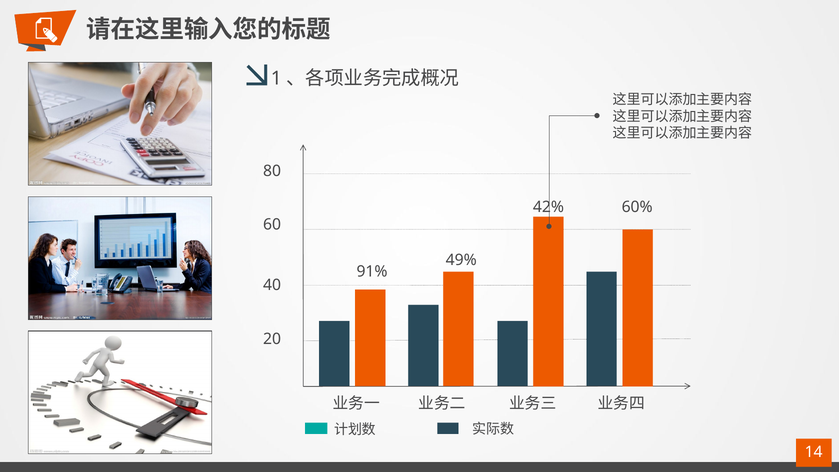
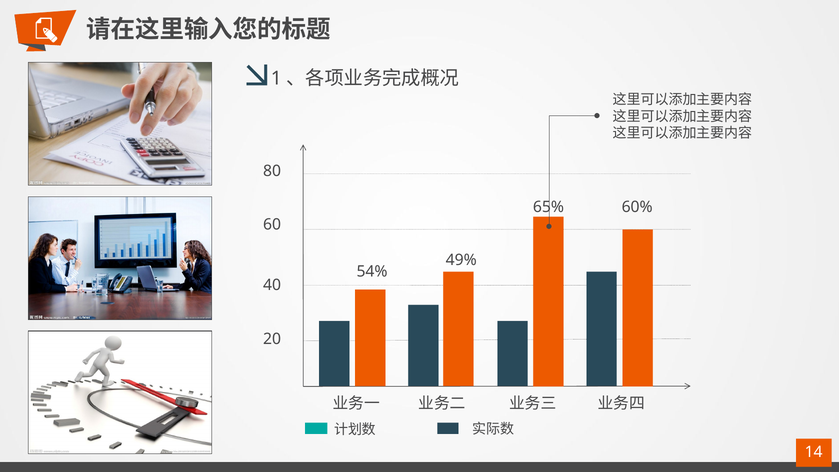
42%: 42% -> 65%
91%: 91% -> 54%
